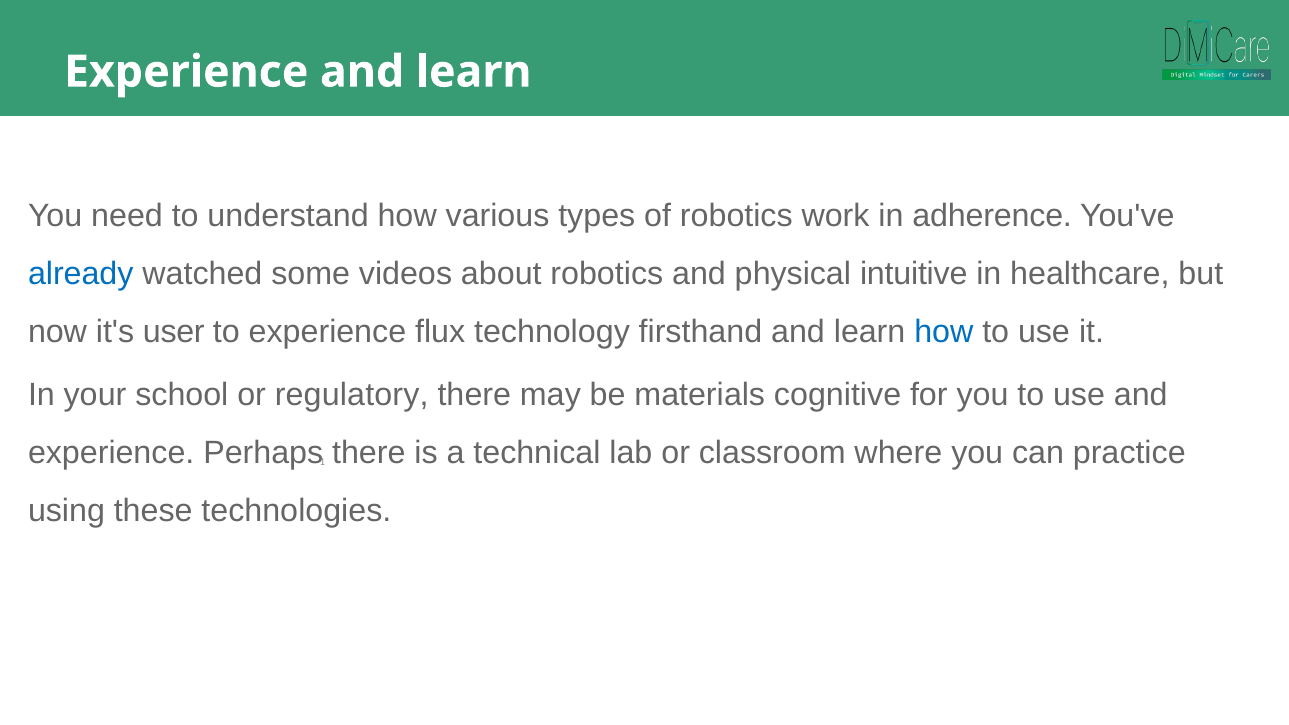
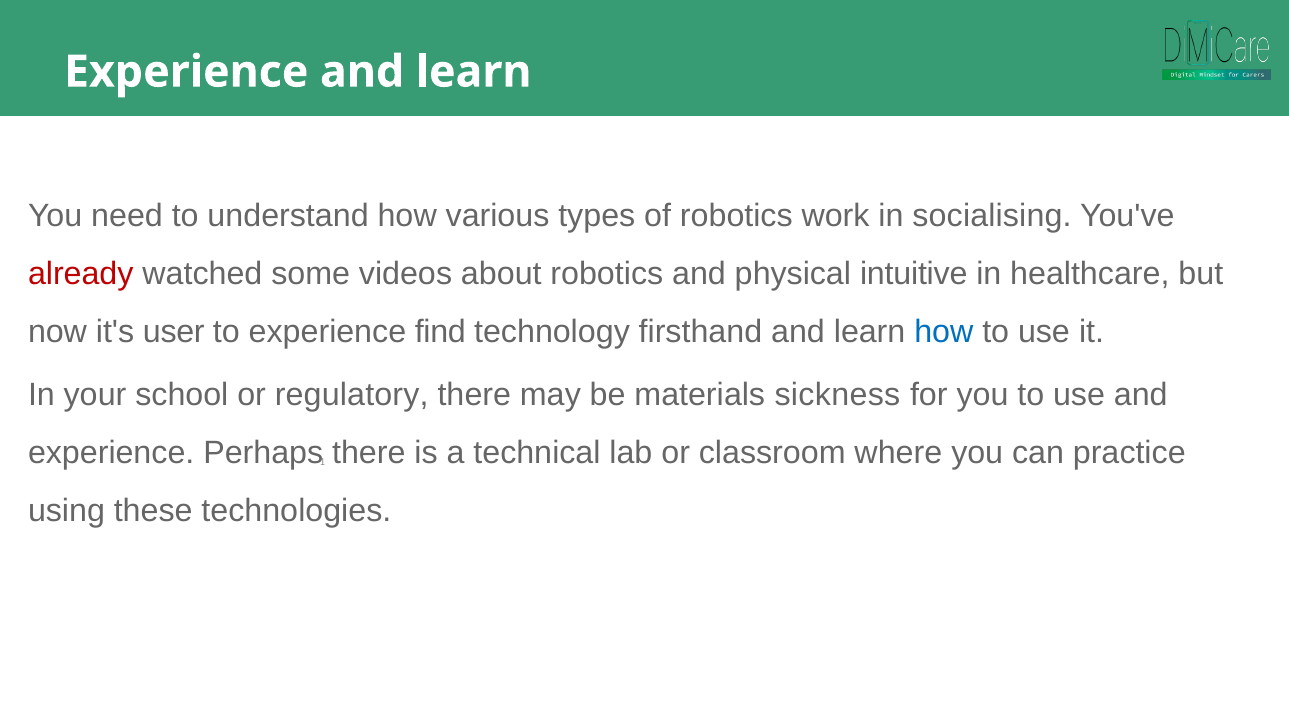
adherence: adherence -> socialising
already colour: blue -> red
flux: flux -> find
cognitive: cognitive -> sickness
